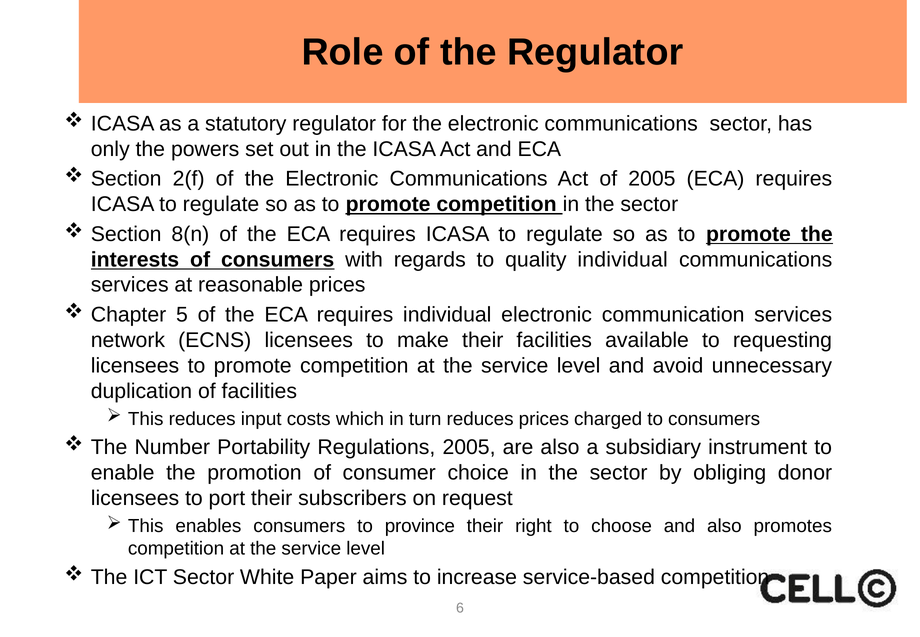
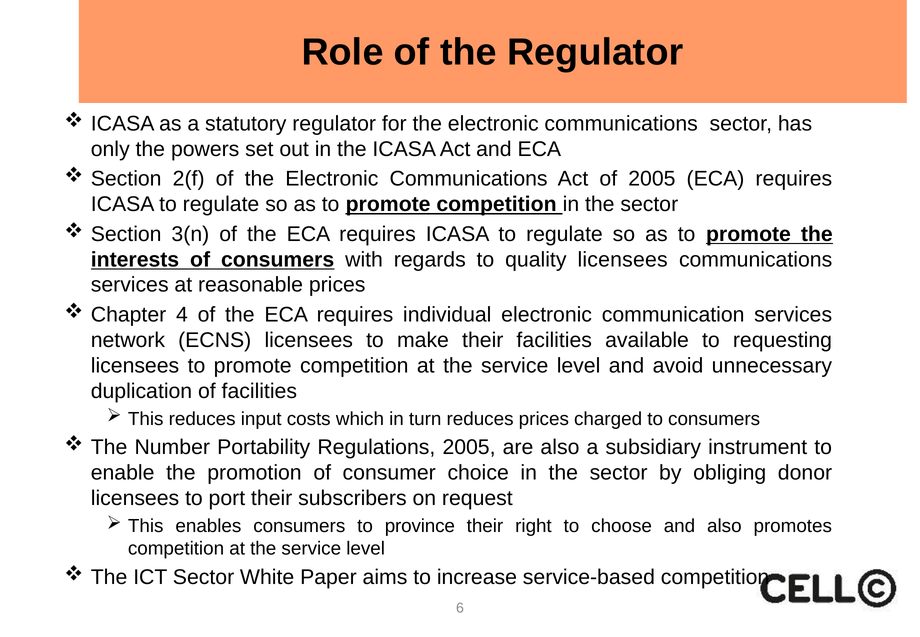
8(n: 8(n -> 3(n
quality individual: individual -> licensees
5: 5 -> 4
